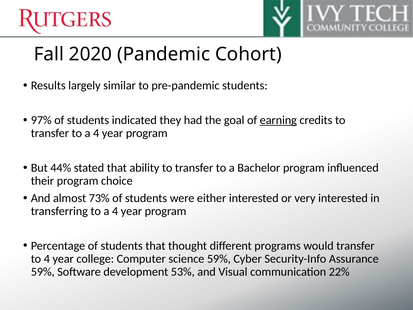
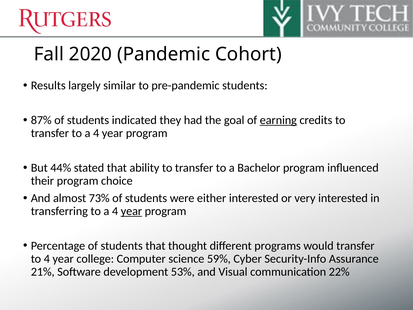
97%: 97% -> 87%
year at (131, 211) underline: none -> present
59% at (43, 272): 59% -> 21%
